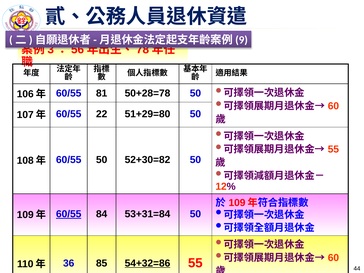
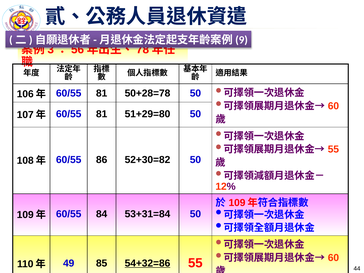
22 at (102, 114): 22 -> 81
60/55 50: 50 -> 86
60/55 at (69, 214) underline: present -> none
36: 36 -> 49
